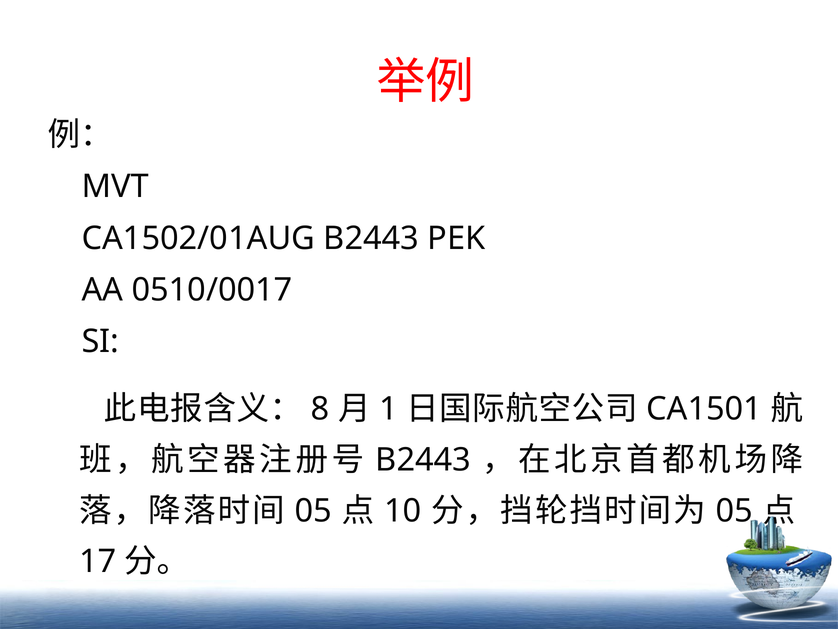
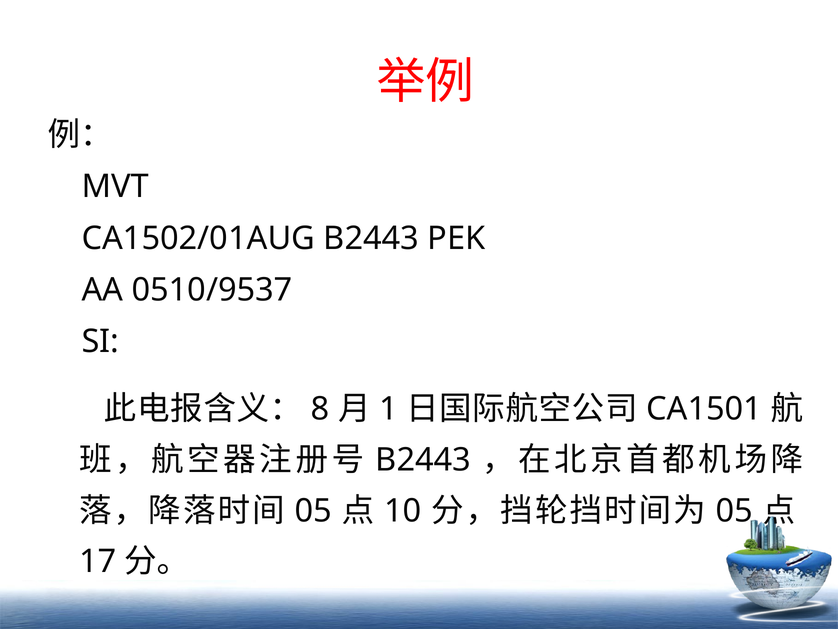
0510/0017: 0510/0017 -> 0510/9537
